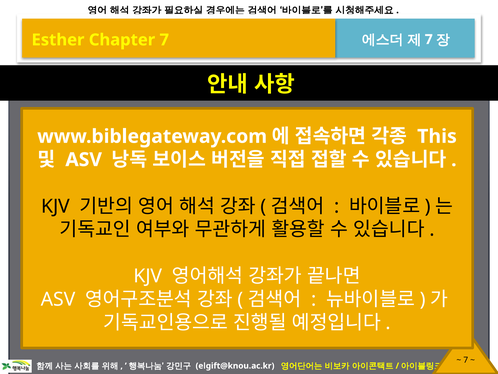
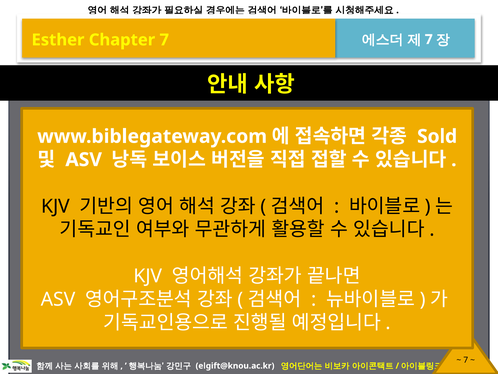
This: This -> Sold
